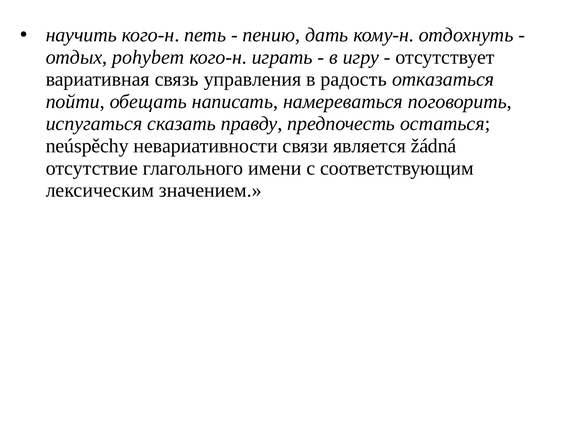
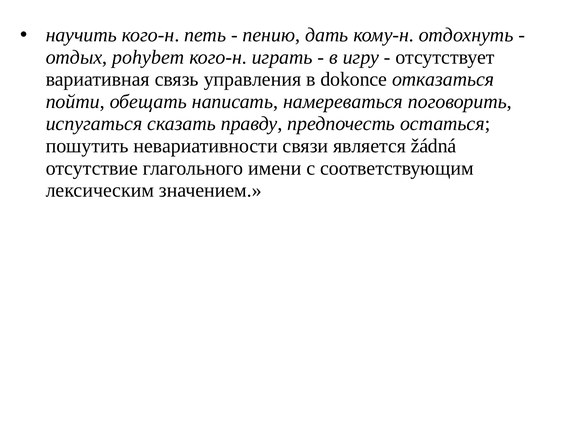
радость: радость -> dokonce
neúspěchy: neúspěchy -> пошутить
